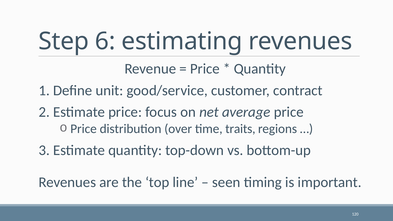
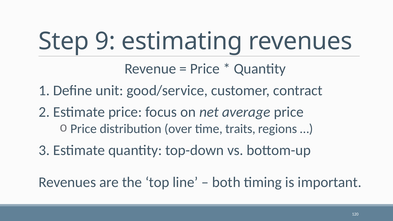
6: 6 -> 9
seen: seen -> both
